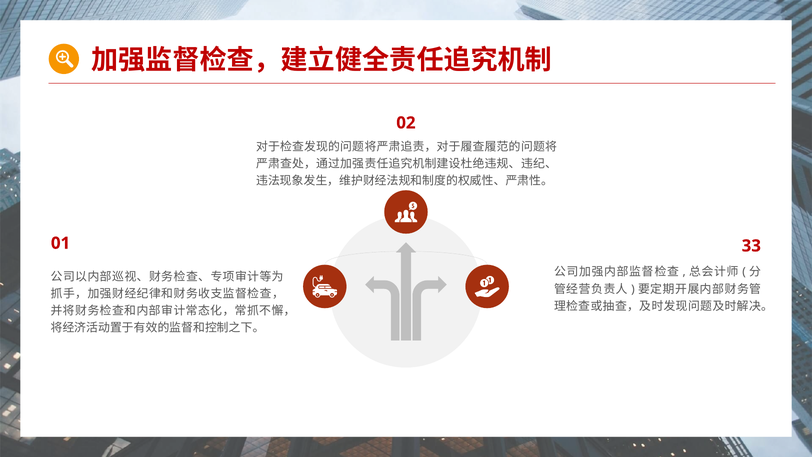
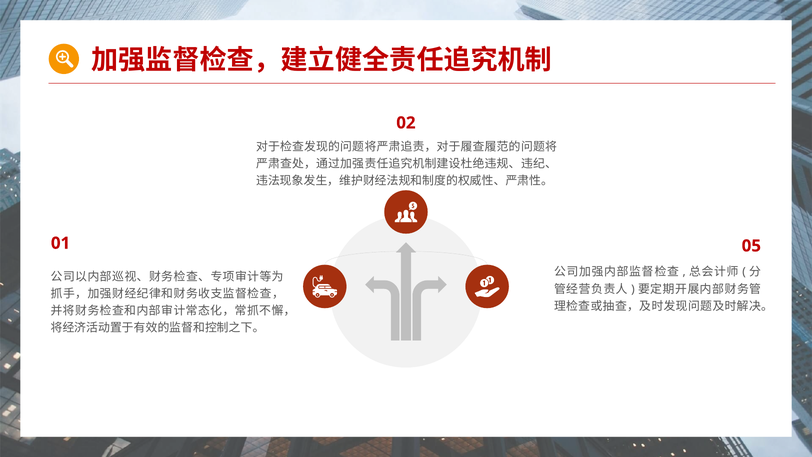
33: 33 -> 05
